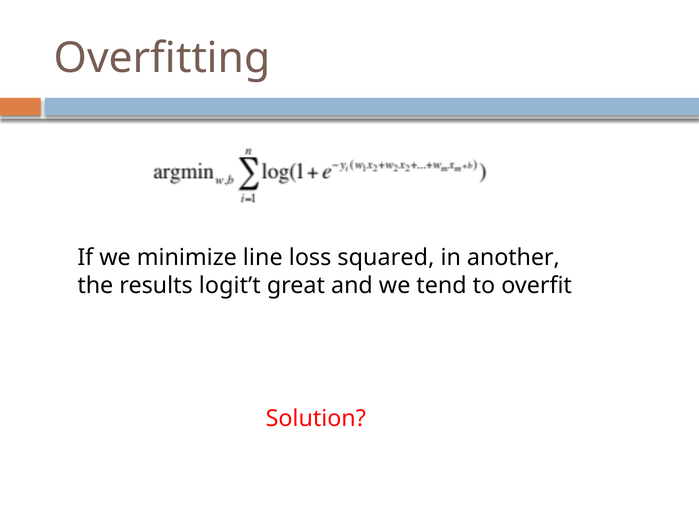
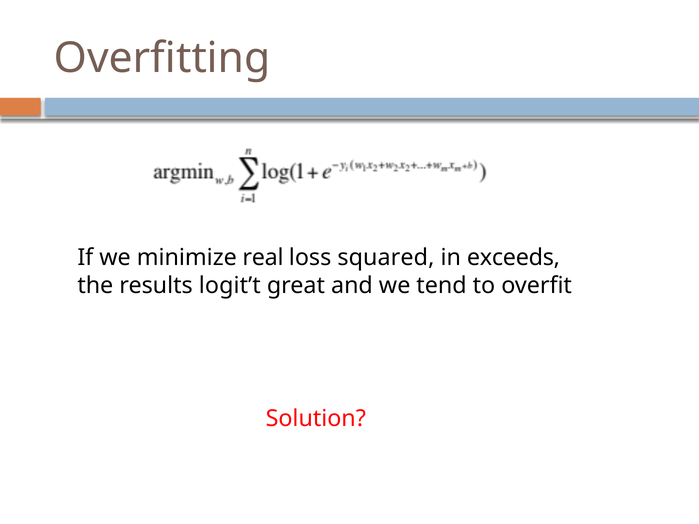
line: line -> real
another: another -> exceeds
